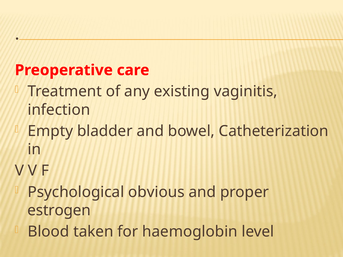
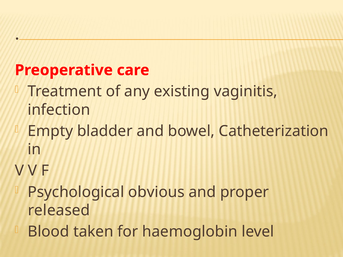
estrogen: estrogen -> released
